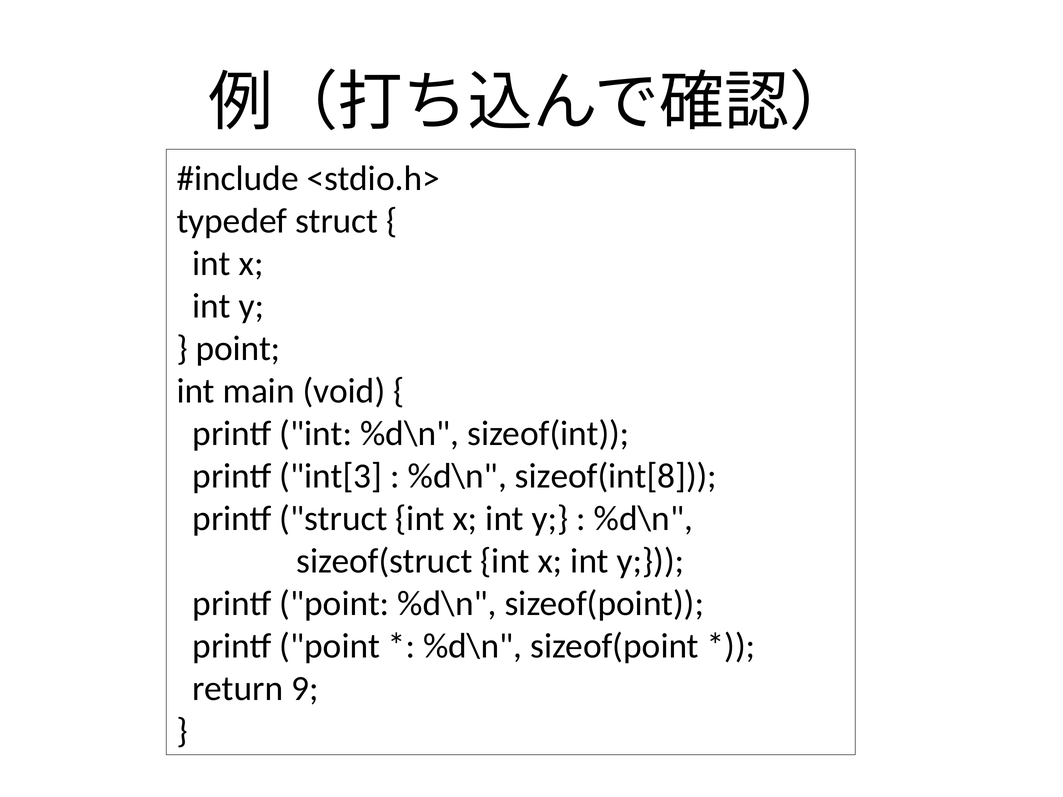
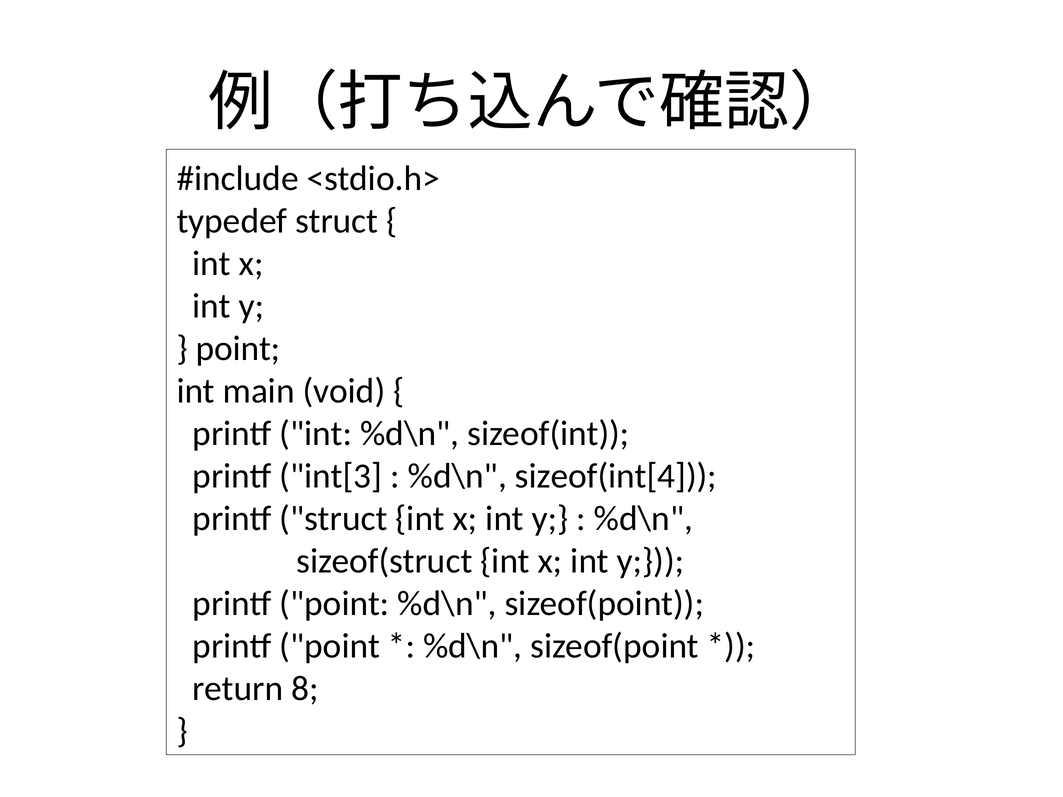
sizeof(int[8: sizeof(int[8 -> sizeof(int[4
9: 9 -> 8
